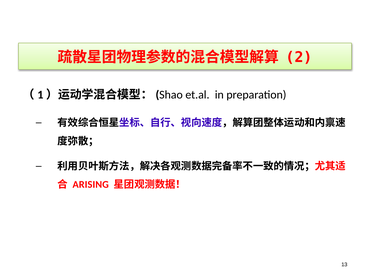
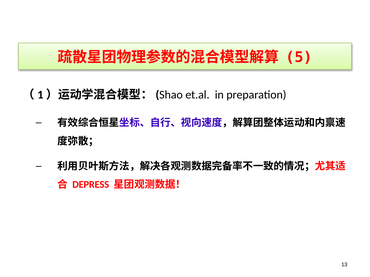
2: 2 -> 5
ARISING: ARISING -> DEPRESS
